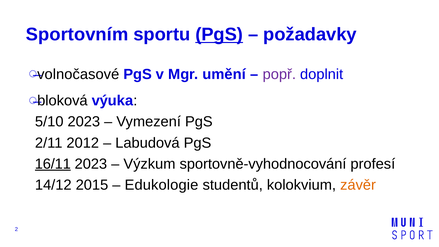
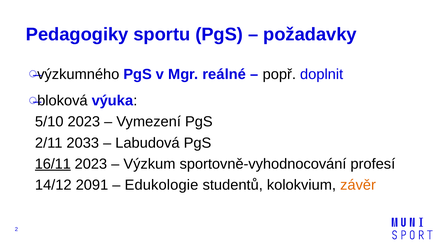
Sportovním: Sportovním -> Pedagogiky
PgS at (219, 35) underline: present -> none
volnočasové: volnočasové -> výzkumného
umění: umění -> reálné
popř colour: purple -> black
2012: 2012 -> 2033
2015: 2015 -> 2091
